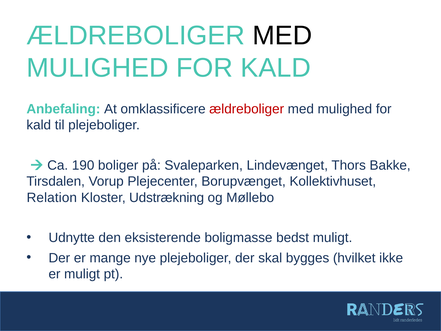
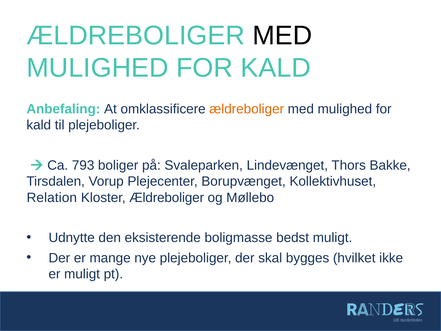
ældreboliger at (247, 109) colour: red -> orange
190: 190 -> 793
Kloster Udstrækning: Udstrækning -> Ældreboliger
